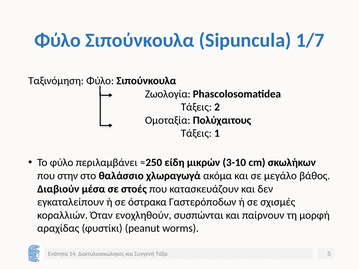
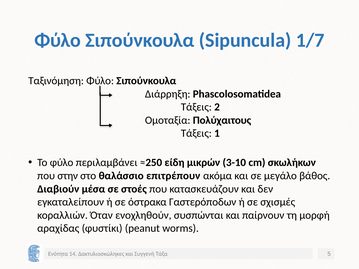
Ζωολογία: Ζωολογία -> Διάρρηξη
χλωραγωγά: χλωραγωγά -> επιτρέπουν
